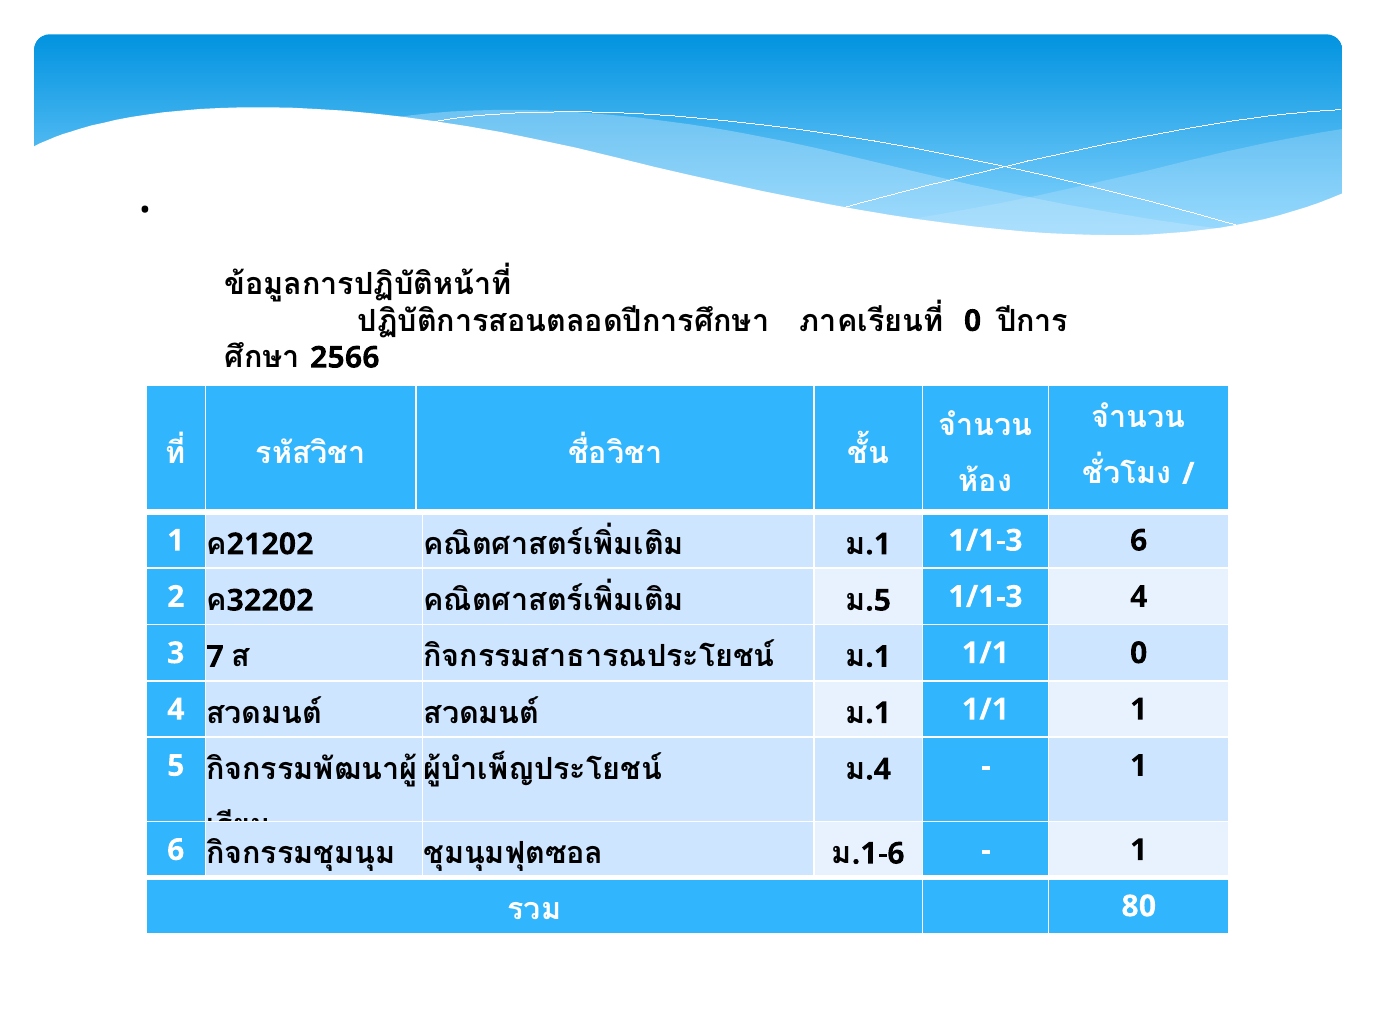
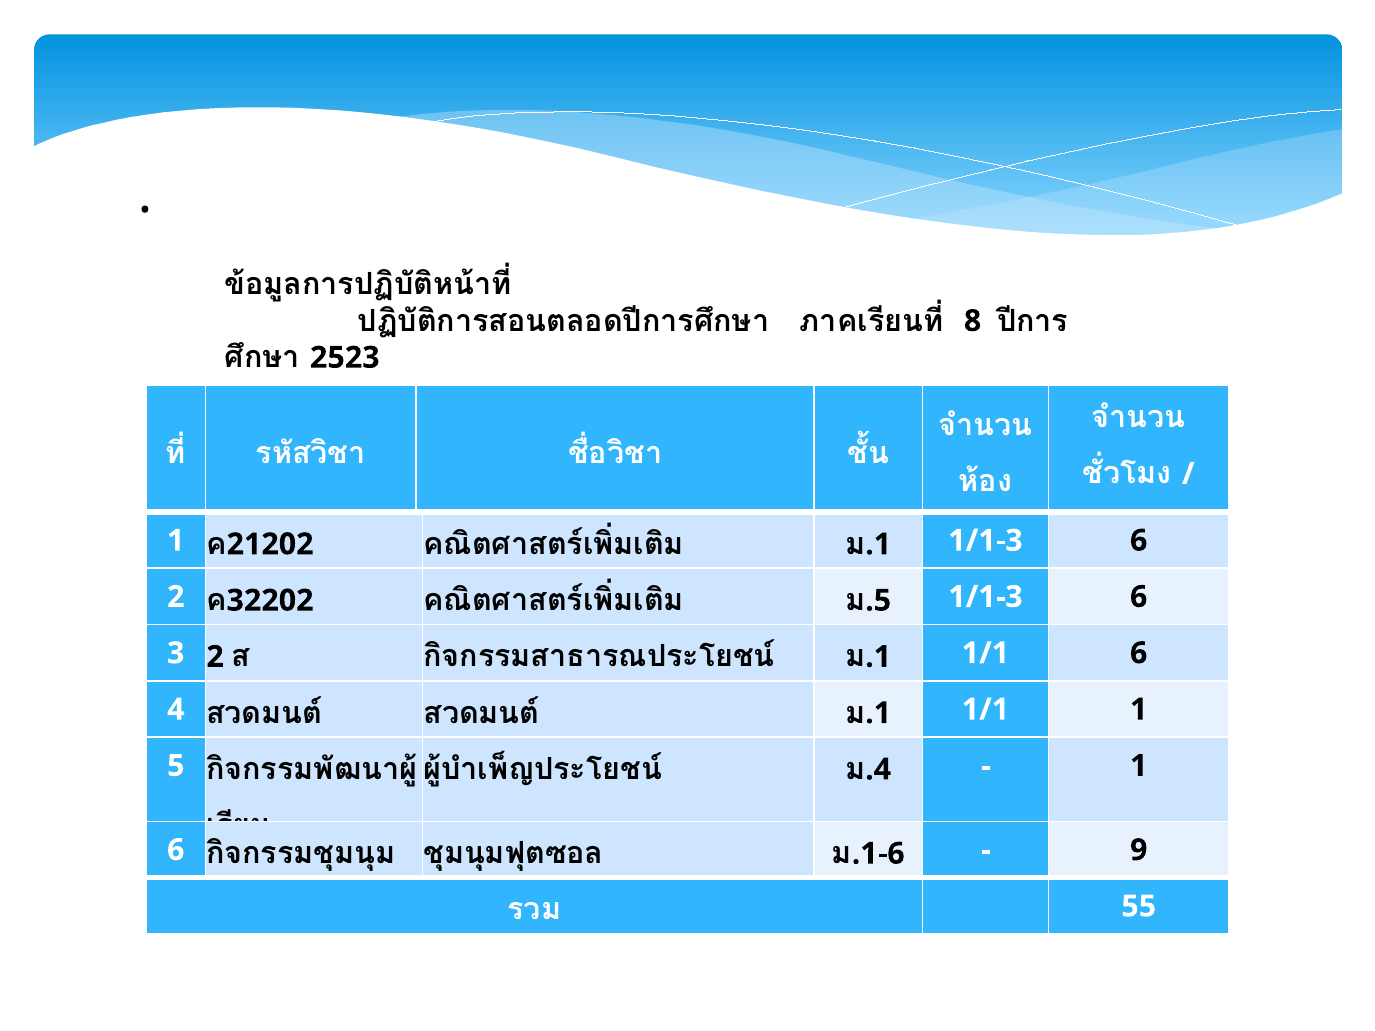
0 at (973, 321): 0 -> 8
2566: 2566 -> 2523
4 at (1139, 597): 4 -> 6
3 7: 7 -> 2
1/1 0: 0 -> 6
1 at (1139, 850): 1 -> 9
80: 80 -> 55
